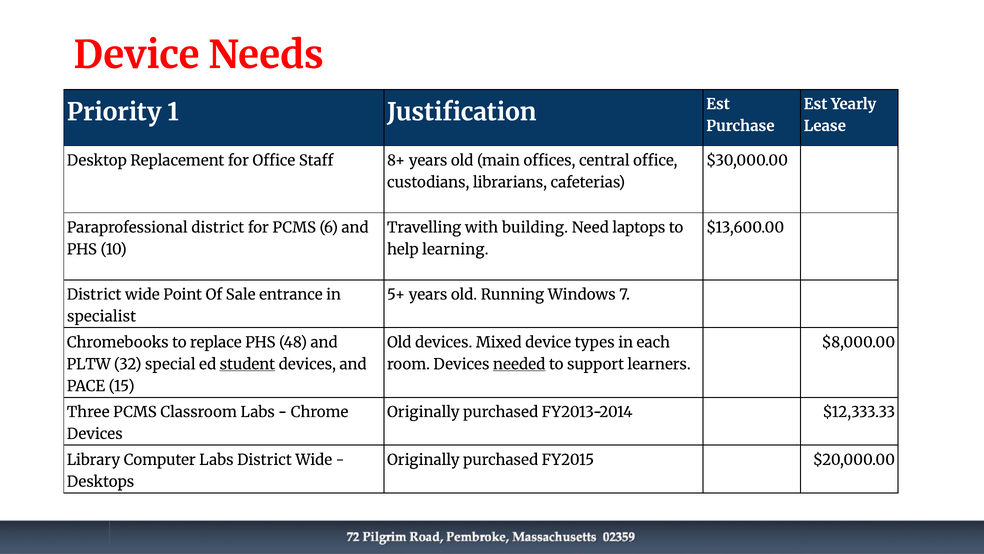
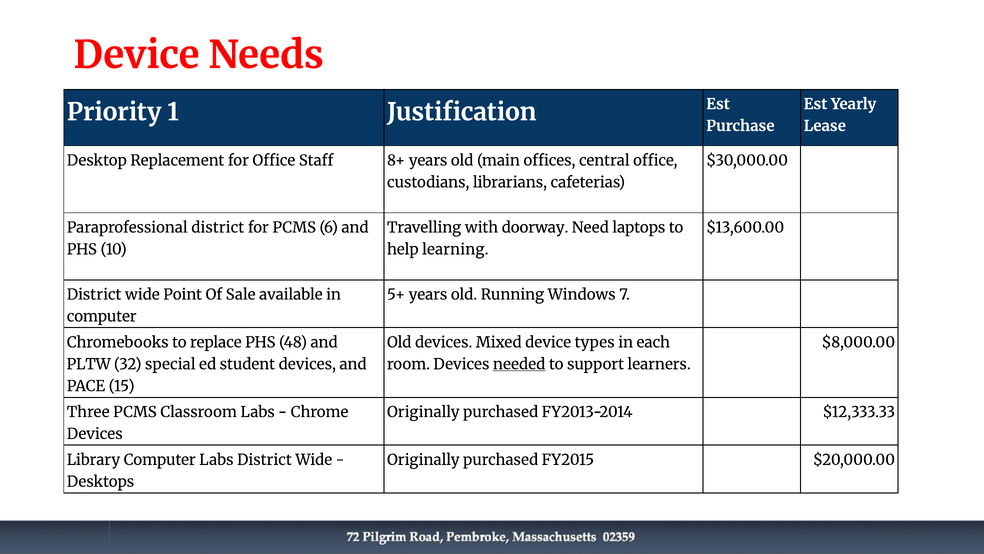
building: building -> doorway
entrance: entrance -> available
specialist at (102, 316): specialist -> computer
student underline: present -> none
